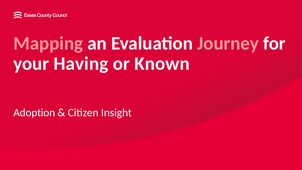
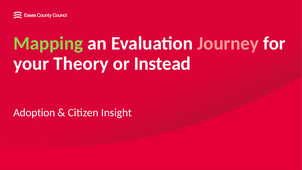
Mapping colour: pink -> light green
Having: Having -> Theory
Known: Known -> Instead
